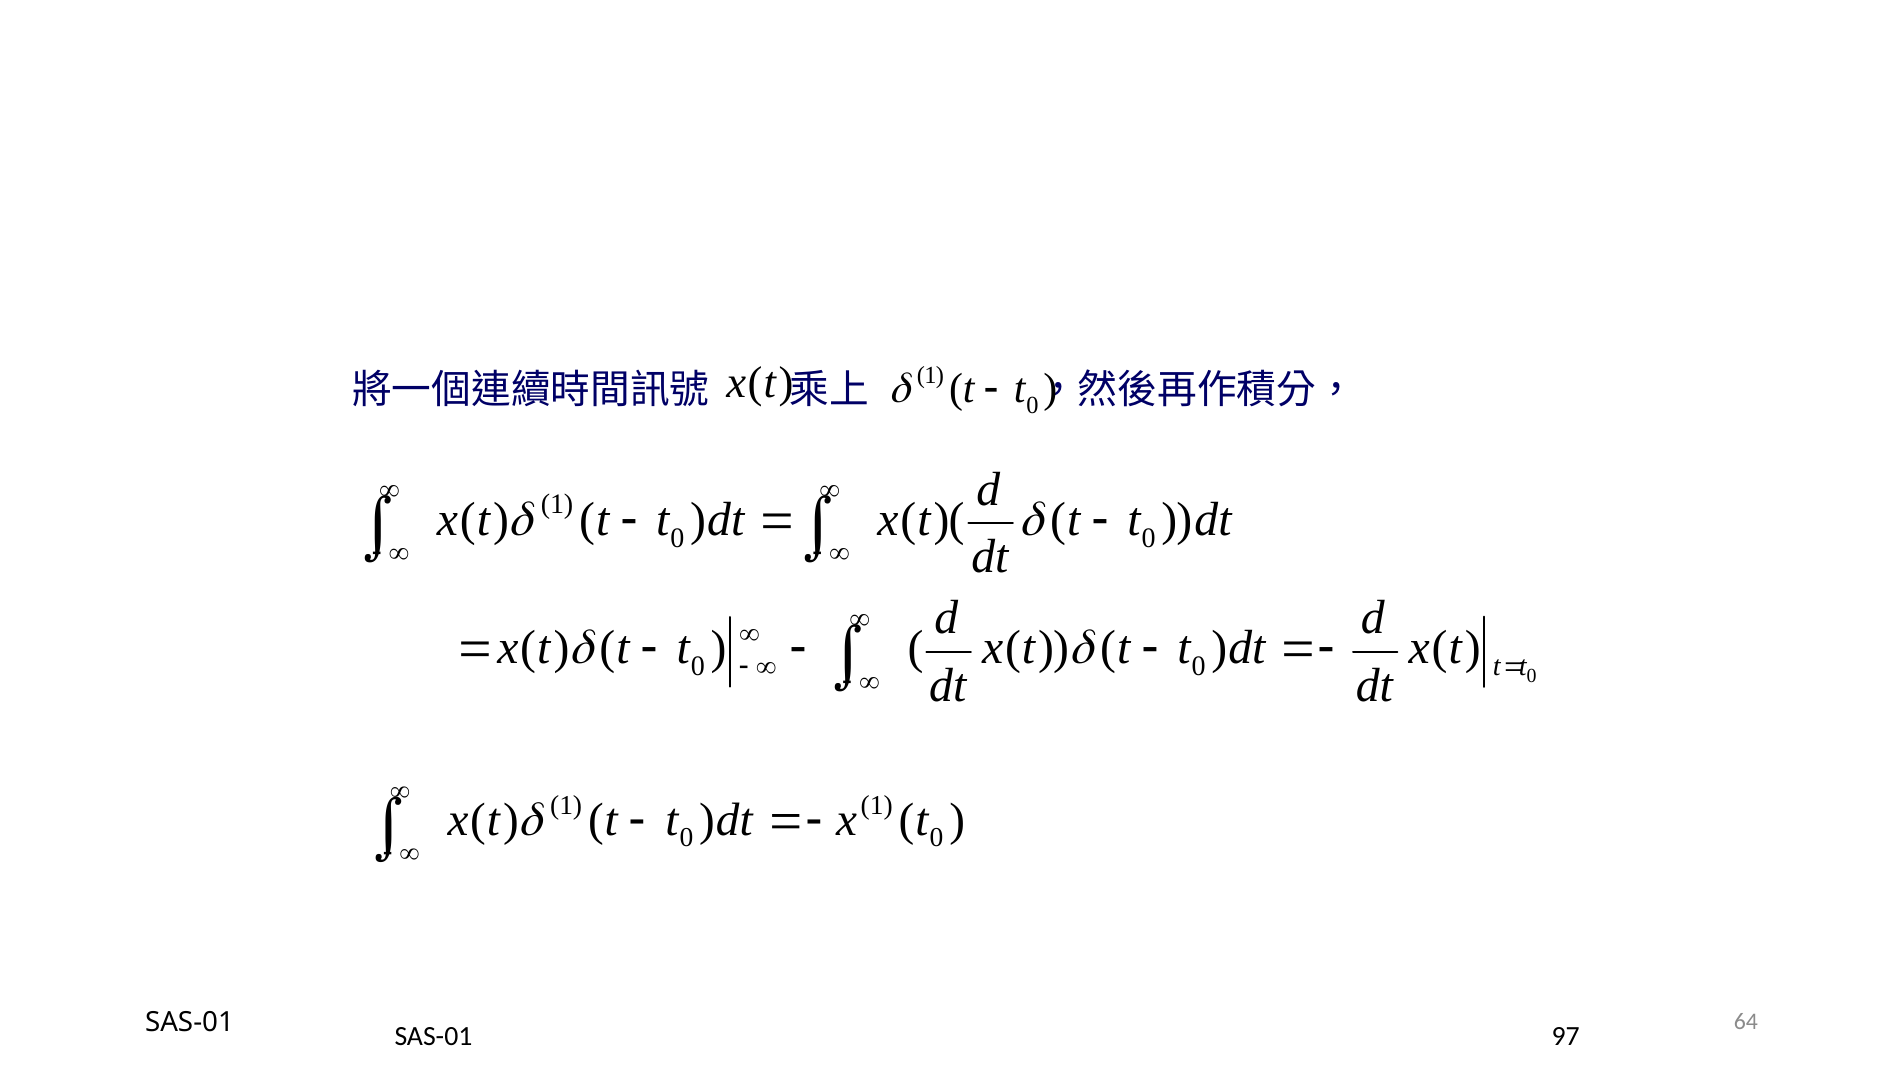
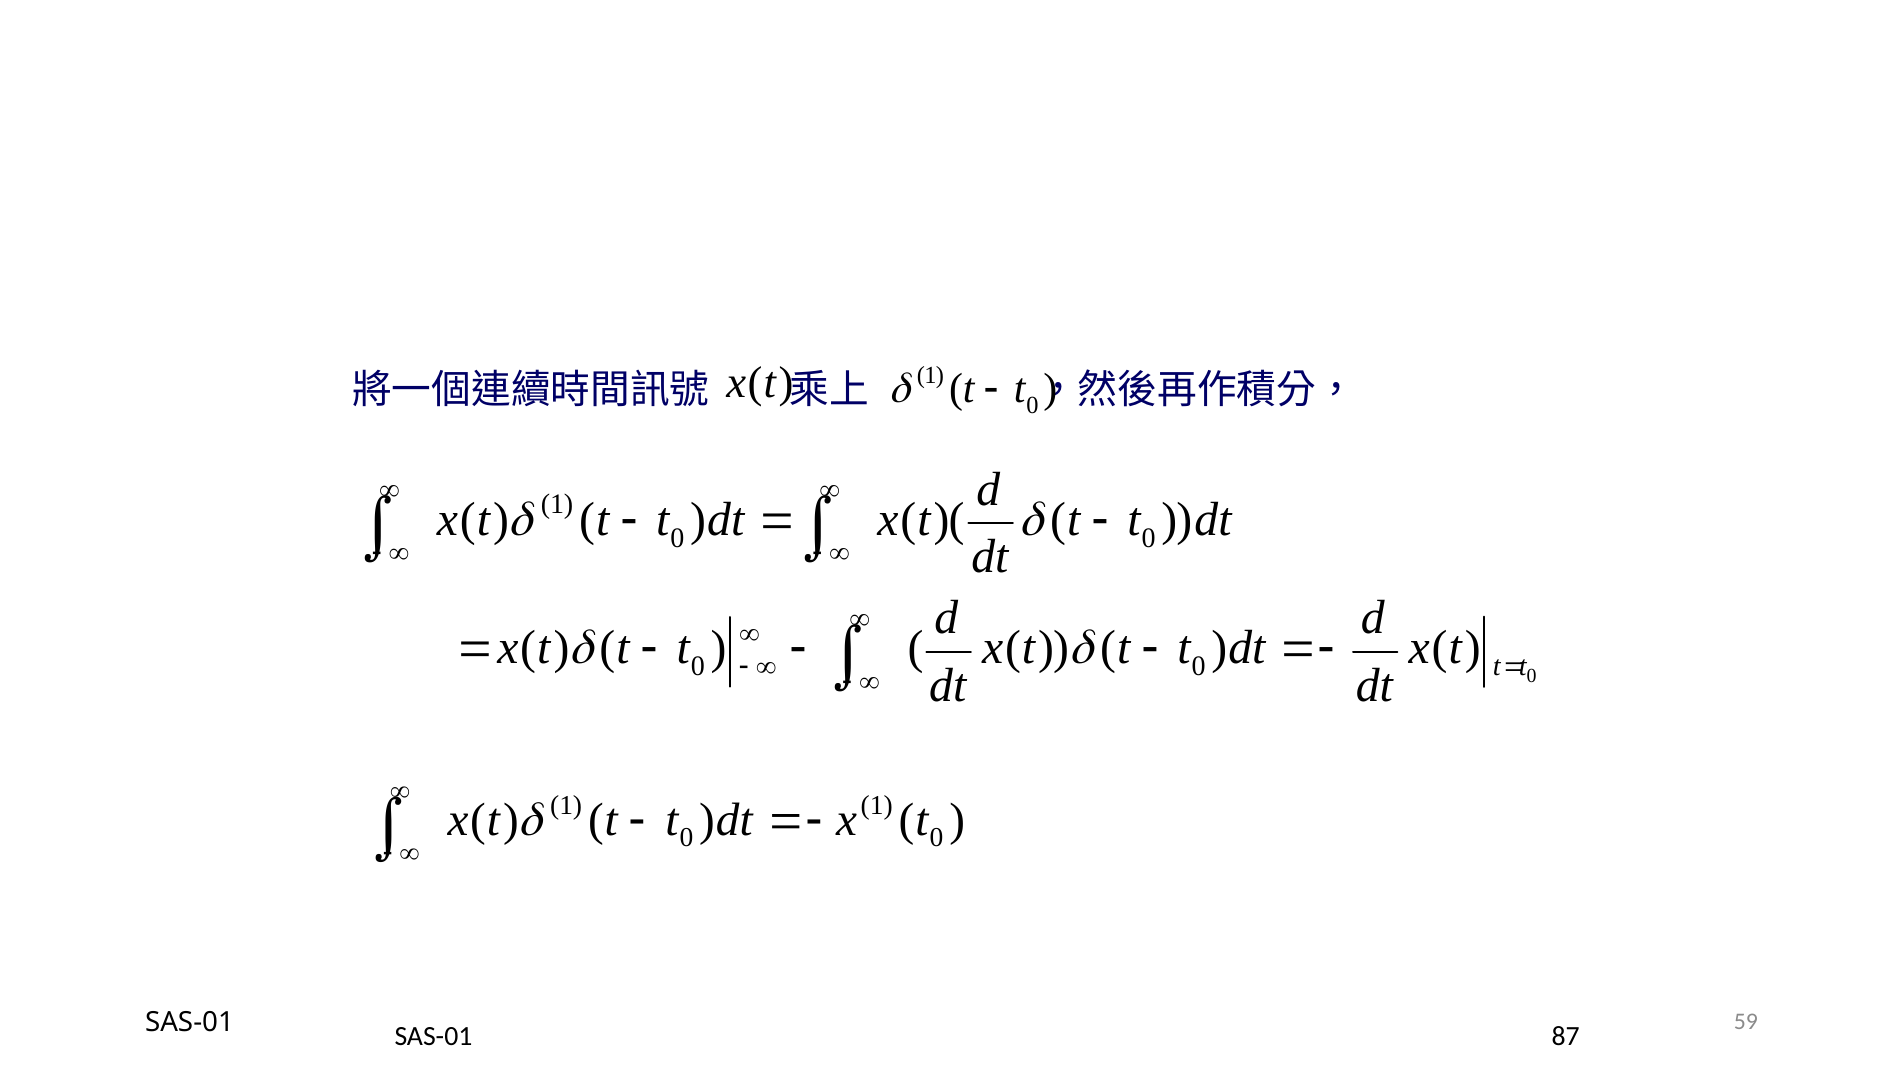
64: 64 -> 59
97: 97 -> 87
